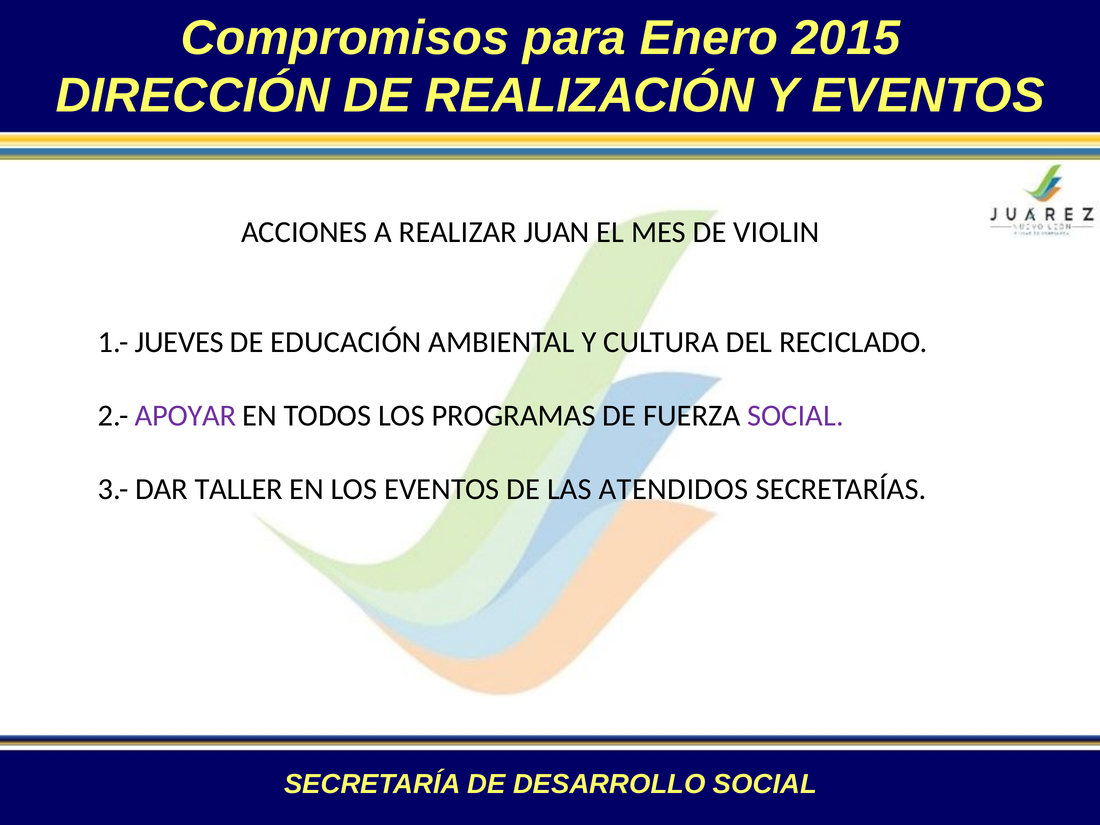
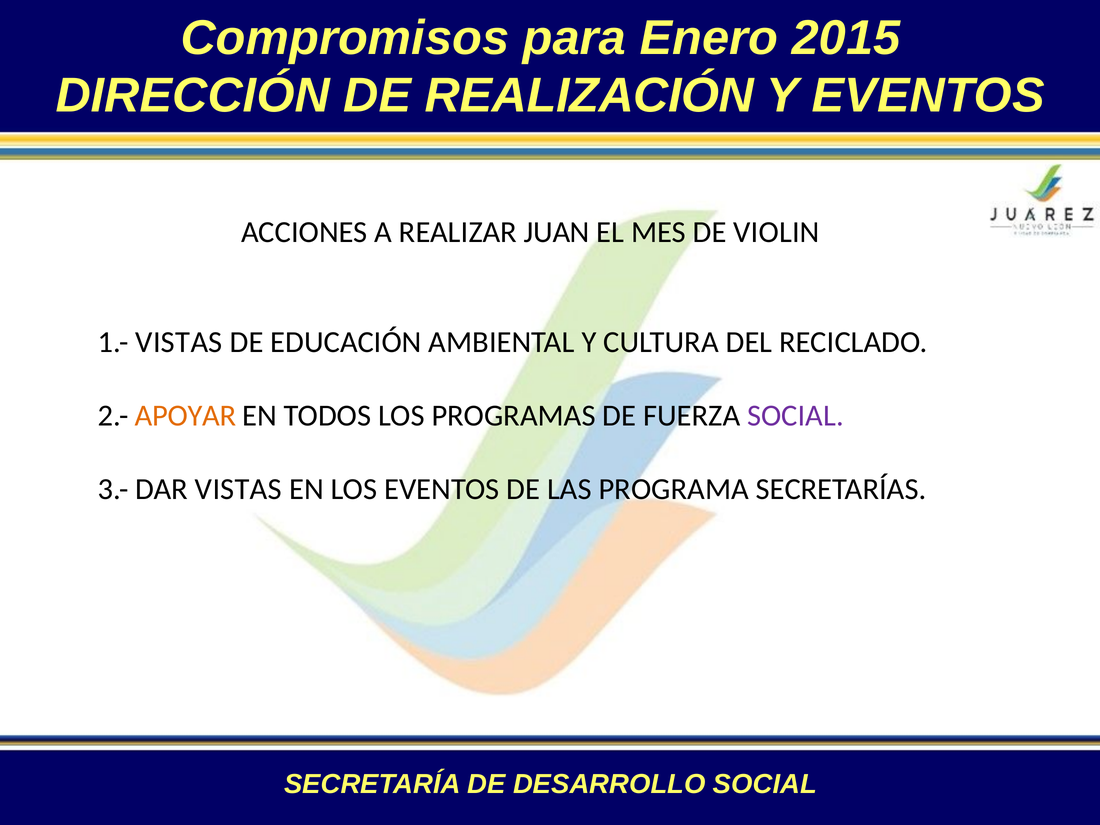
1.- JUEVES: JUEVES -> VISTAS
APOYAR colour: purple -> orange
DAR TALLER: TALLER -> VISTAS
ATENDIDOS: ATENDIDOS -> PROGRAMA
